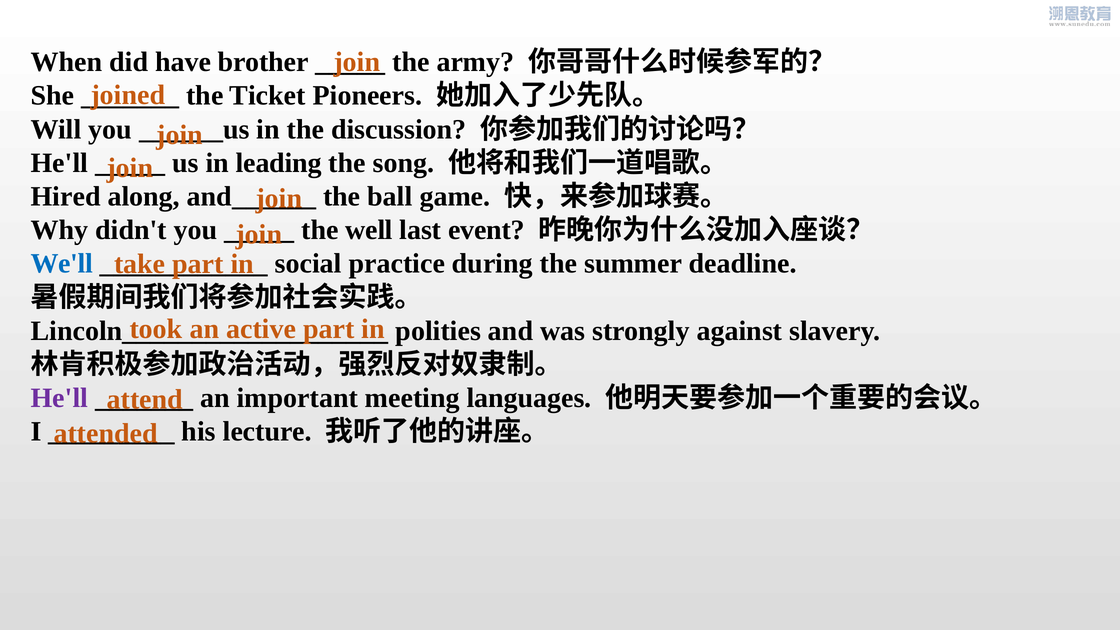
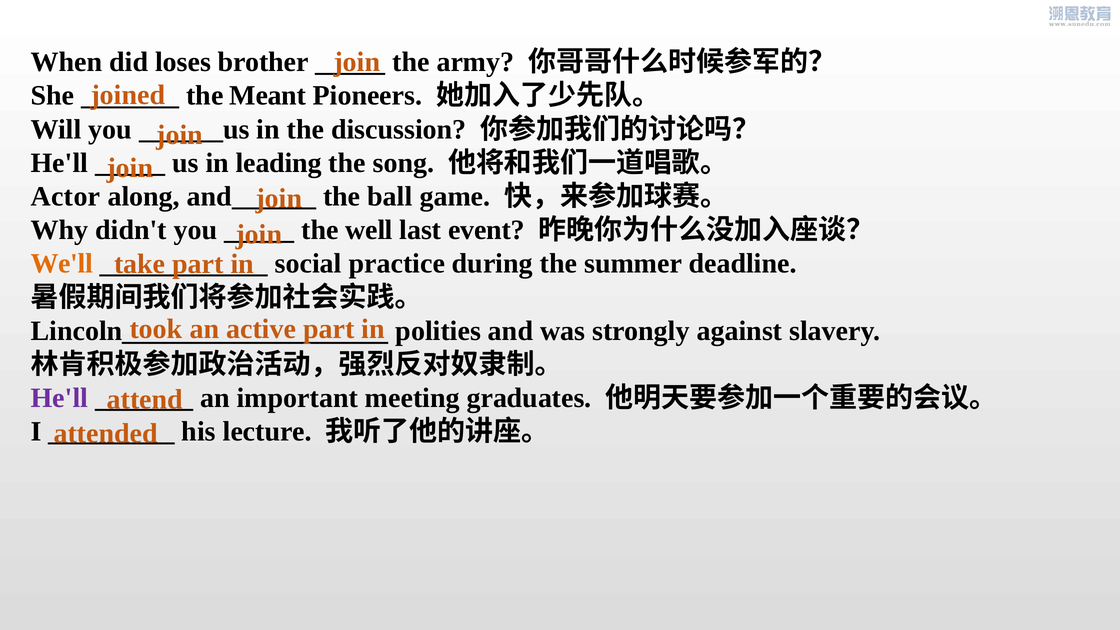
have: have -> loses
Ticket: Ticket -> Meant
Hired: Hired -> Actor
We'll colour: blue -> orange
languages: languages -> graduates
